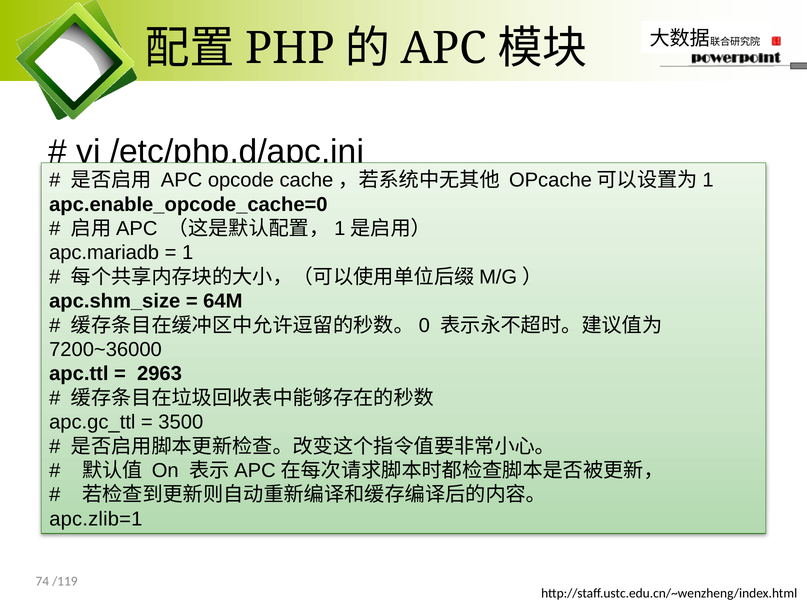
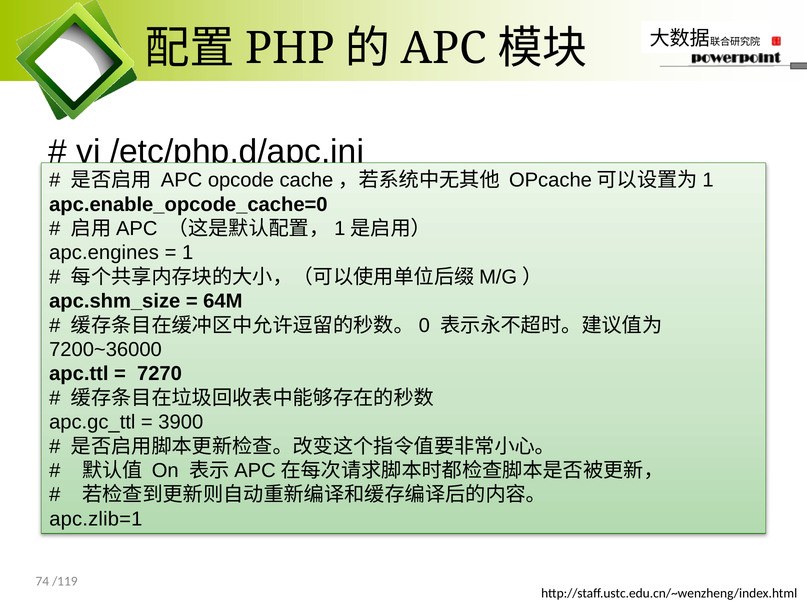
apc.mariadb: apc.mariadb -> apc.engines
2963: 2963 -> 7270
3500: 3500 -> 3900
